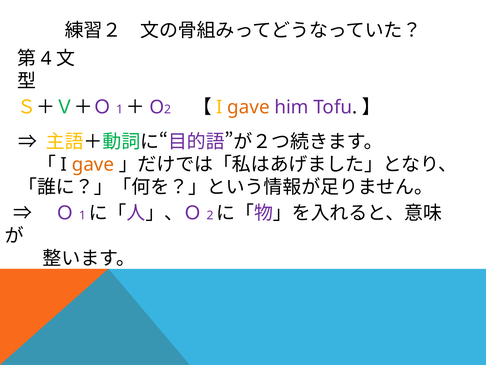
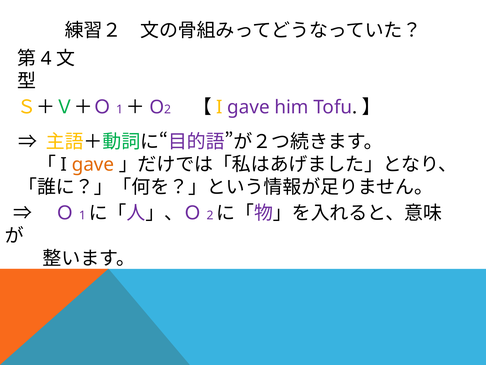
gave at (248, 107) colour: orange -> purple
